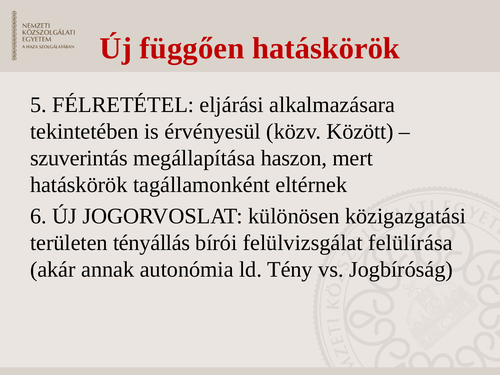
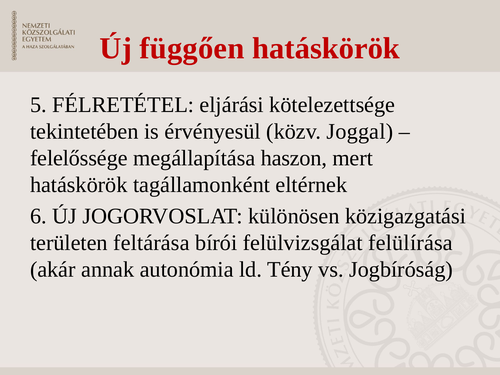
alkalmazásara: alkalmazásara -> kötelezettsége
Között: Között -> Joggal
szuverintás: szuverintás -> felelőssége
tényállás: tényállás -> feltárása
